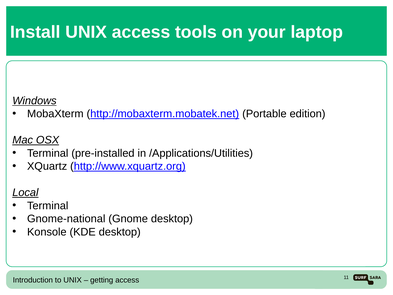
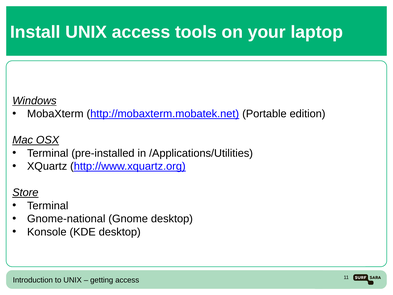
Local: Local -> Store
